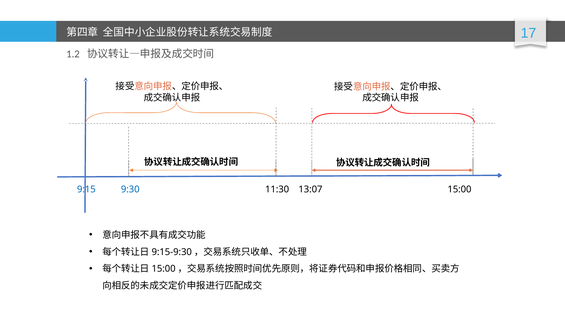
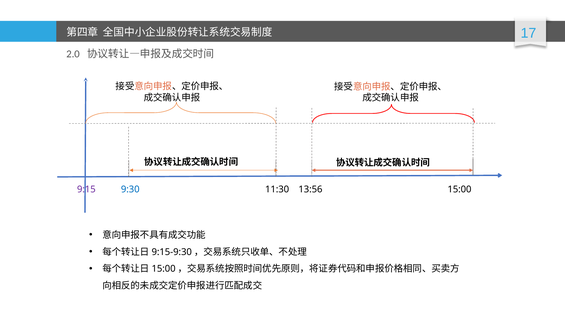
1.2: 1.2 -> 2.0
9:15 colour: blue -> purple
13:07: 13:07 -> 13:56
